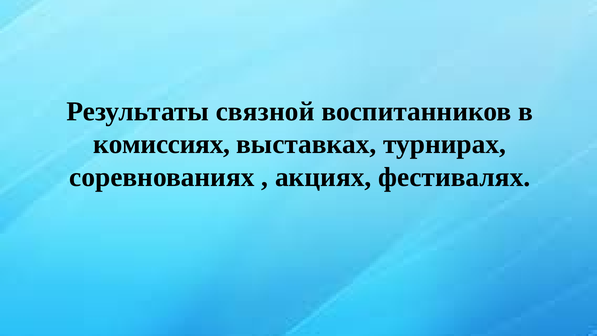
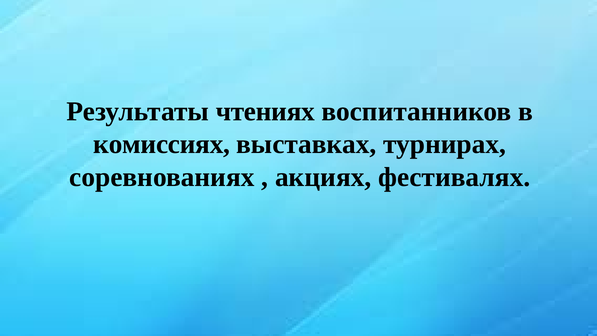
связной: связной -> чтениях
